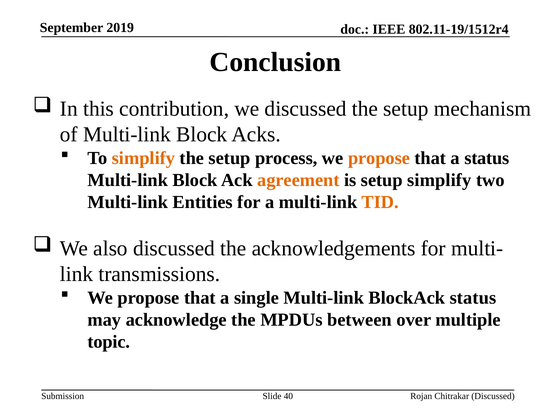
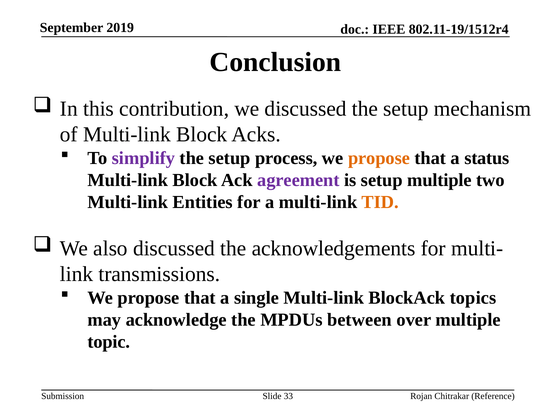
simplify at (143, 158) colour: orange -> purple
agreement colour: orange -> purple
setup simplify: simplify -> multiple
BlockAck status: status -> topics
40: 40 -> 33
Chitrakar Discussed: Discussed -> Reference
